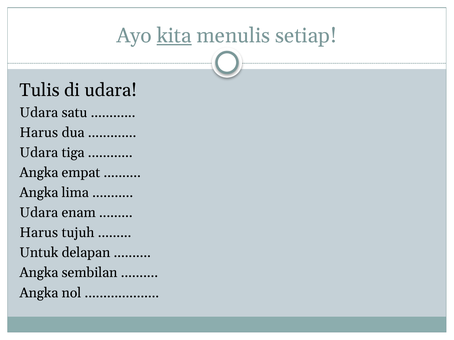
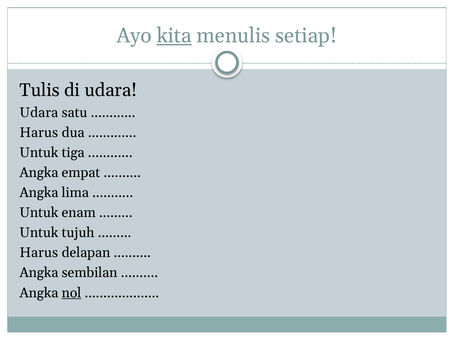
Udara at (39, 153): Udara -> Untuk
Udara at (39, 213): Udara -> Untuk
Harus at (39, 233): Harus -> Untuk
Untuk at (39, 253): Untuk -> Harus
nol underline: none -> present
